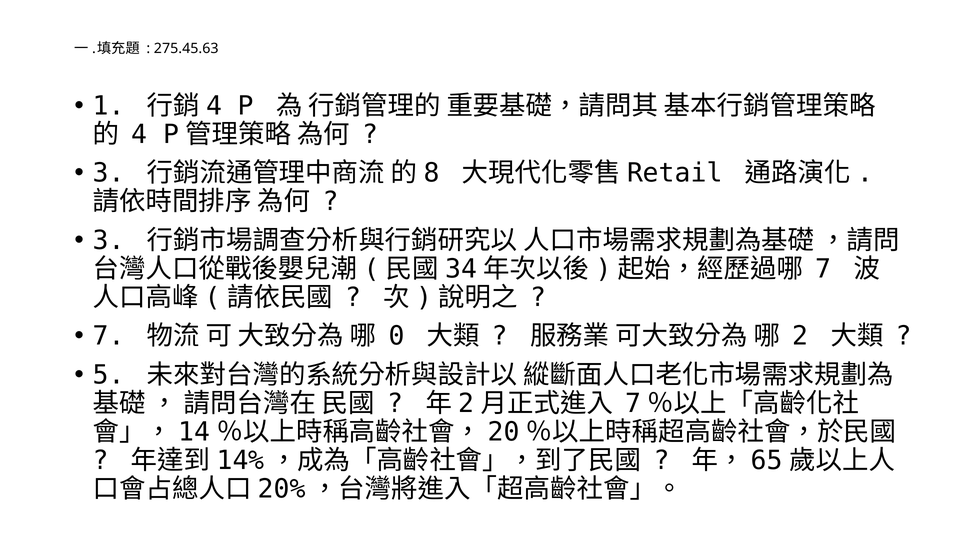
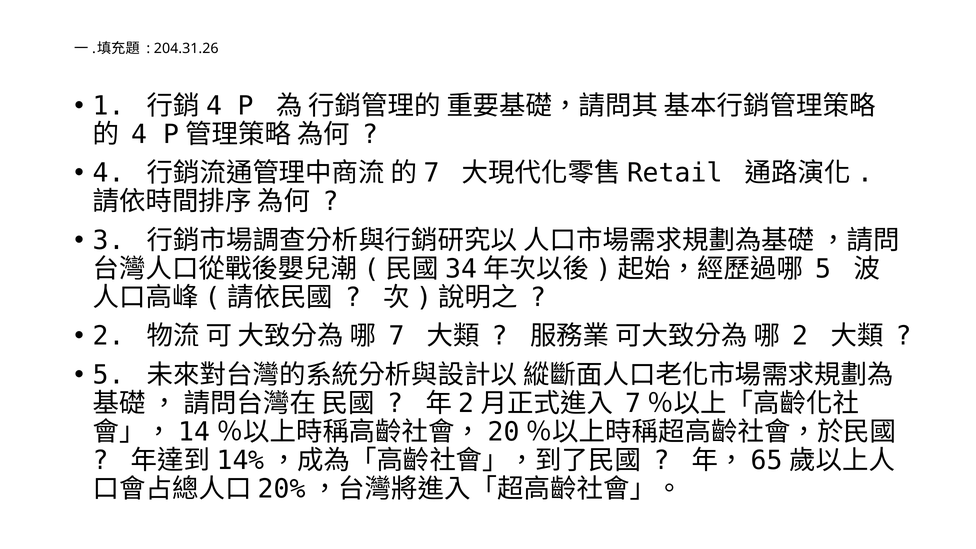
275.45.63: 275.45.63 -> 204.31.26
3 at (109, 173): 3 -> 4
8 at (432, 173): 8 -> 7
7 at (823, 269): 7 -> 5
7 at (109, 336): 7 -> 2
0 at (396, 336): 0 -> 7
